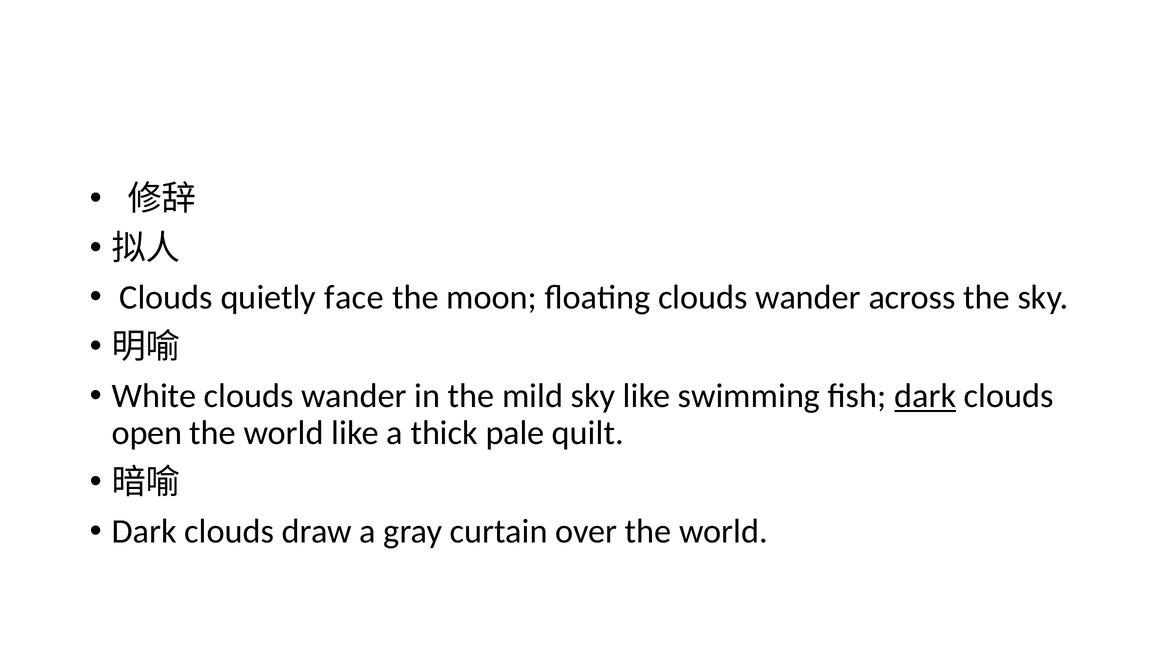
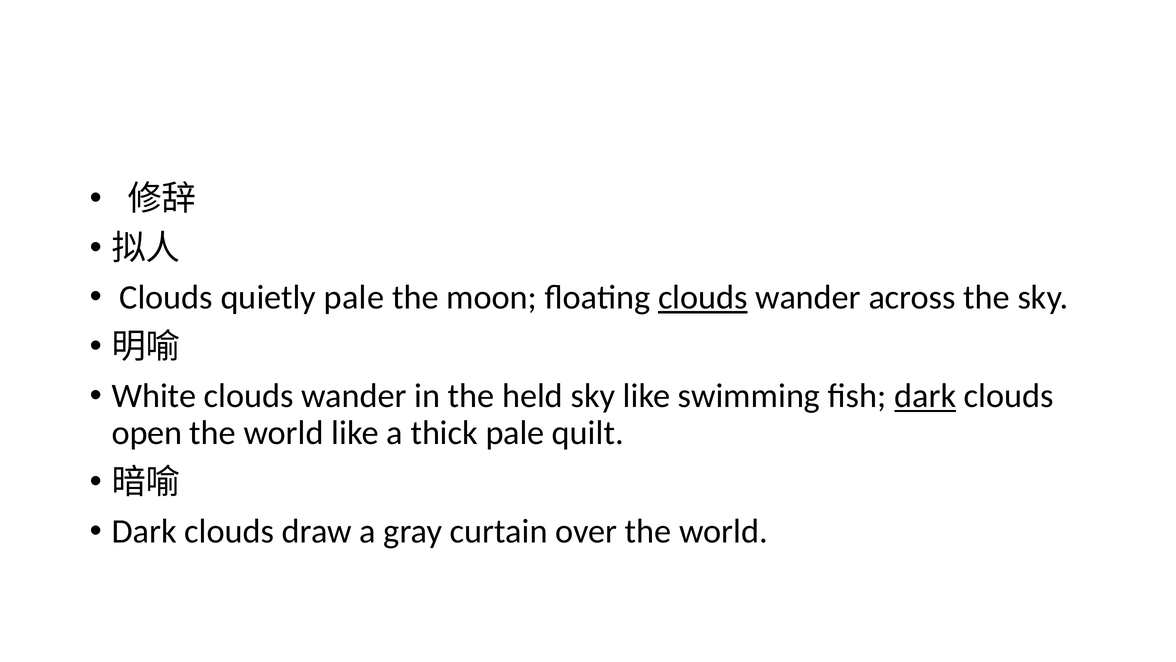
quietly face: face -> pale
clouds at (703, 297) underline: none -> present
mild: mild -> held
